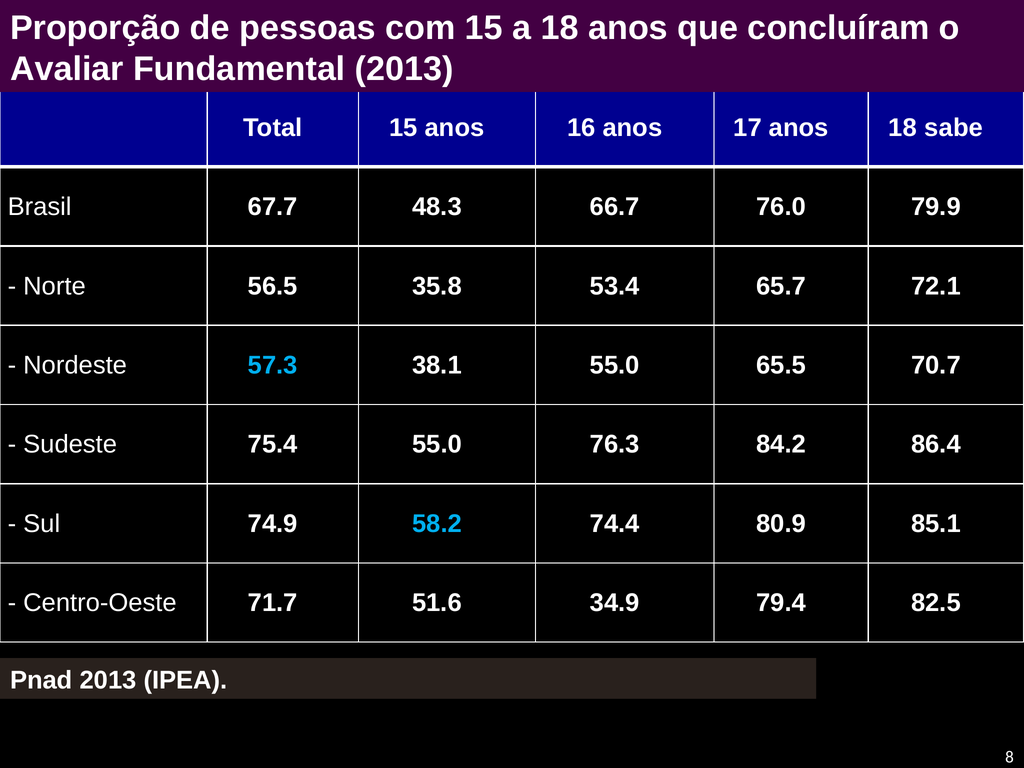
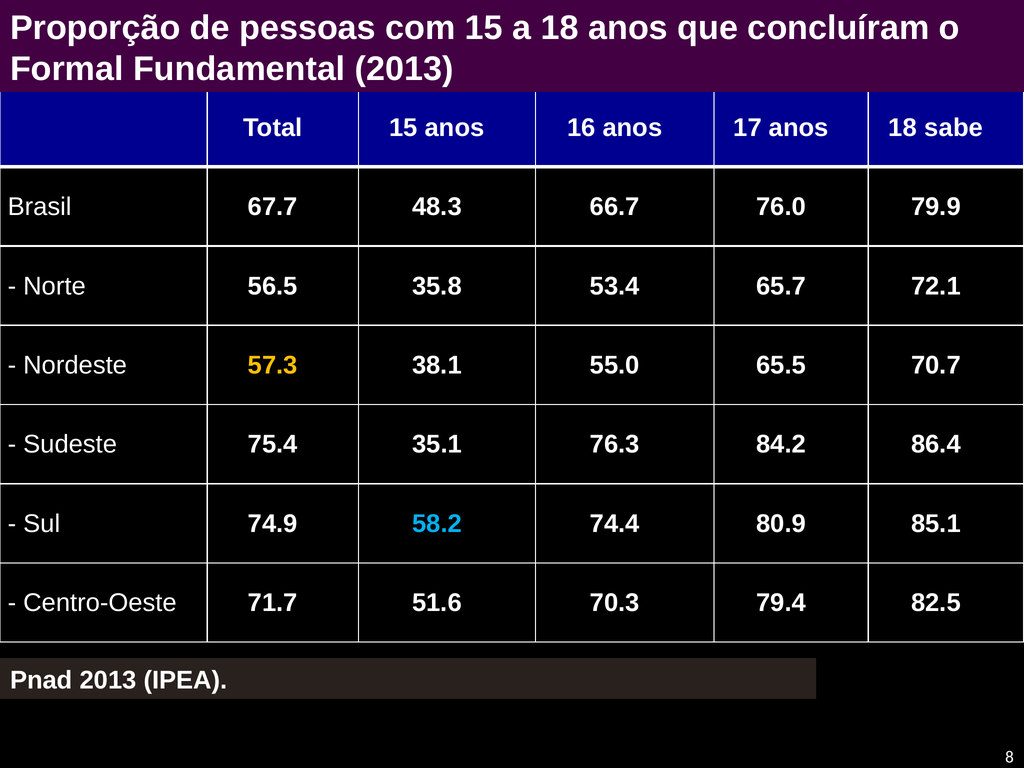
Avaliar: Avaliar -> Formal
57.3 colour: light blue -> yellow
75.4 55.0: 55.0 -> 35.1
34.9: 34.9 -> 70.3
